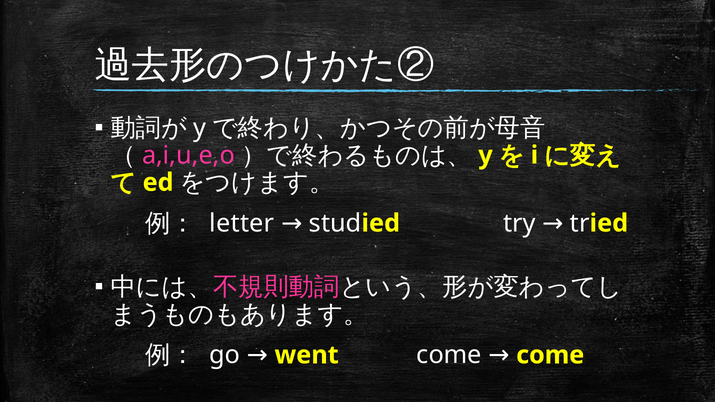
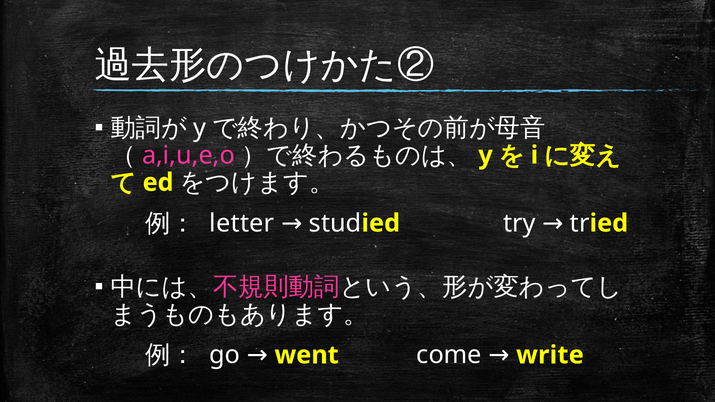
come at (550, 355): come -> write
